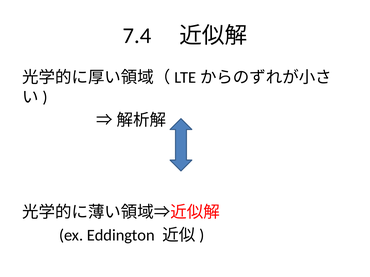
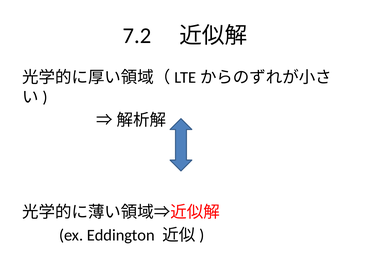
7.4: 7.4 -> 7.2
